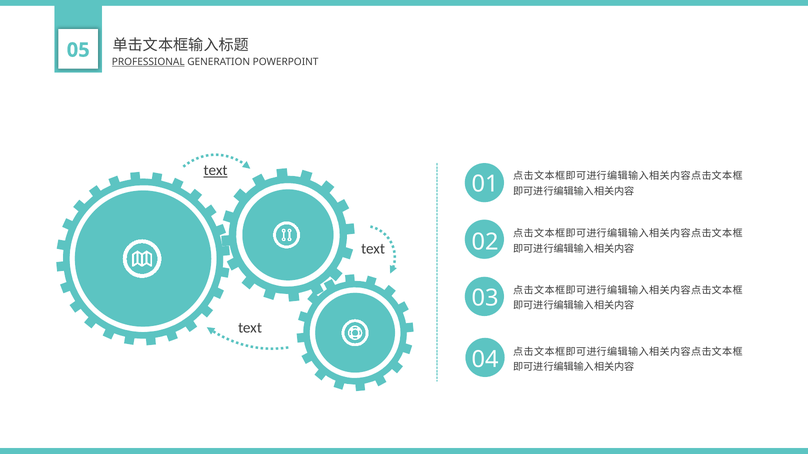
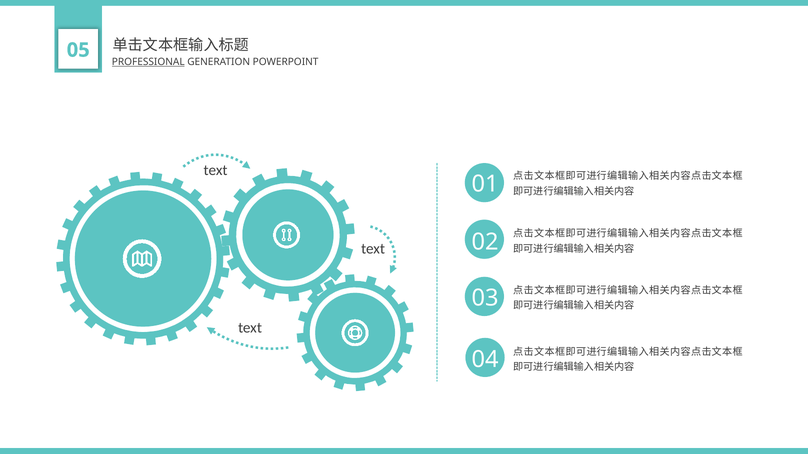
text at (216, 171) underline: present -> none
